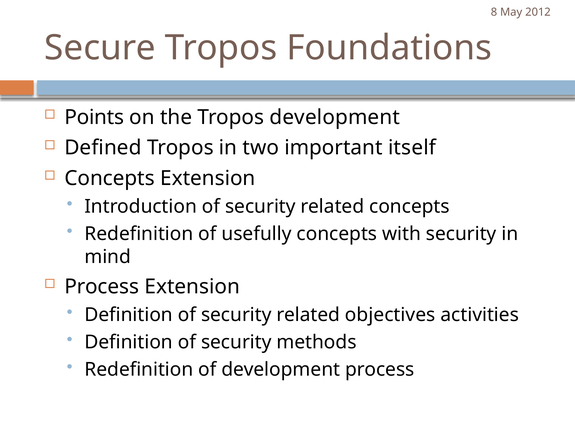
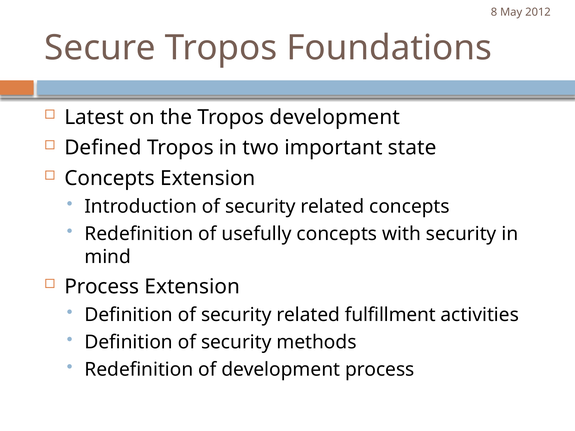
Points: Points -> Latest
itself: itself -> state
objectives: objectives -> fulfillment
